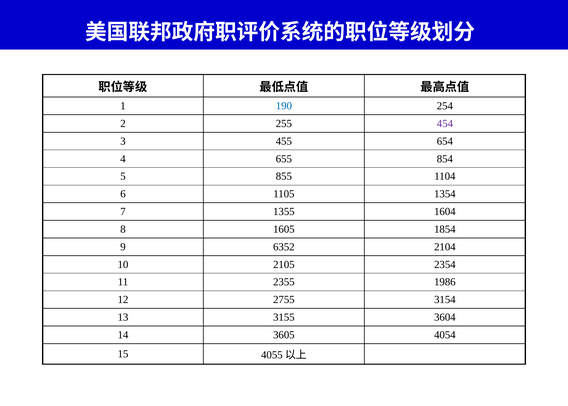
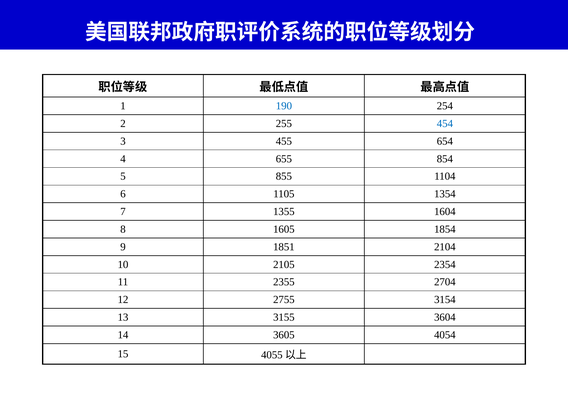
454 colour: purple -> blue
6352: 6352 -> 1851
1986: 1986 -> 2704
